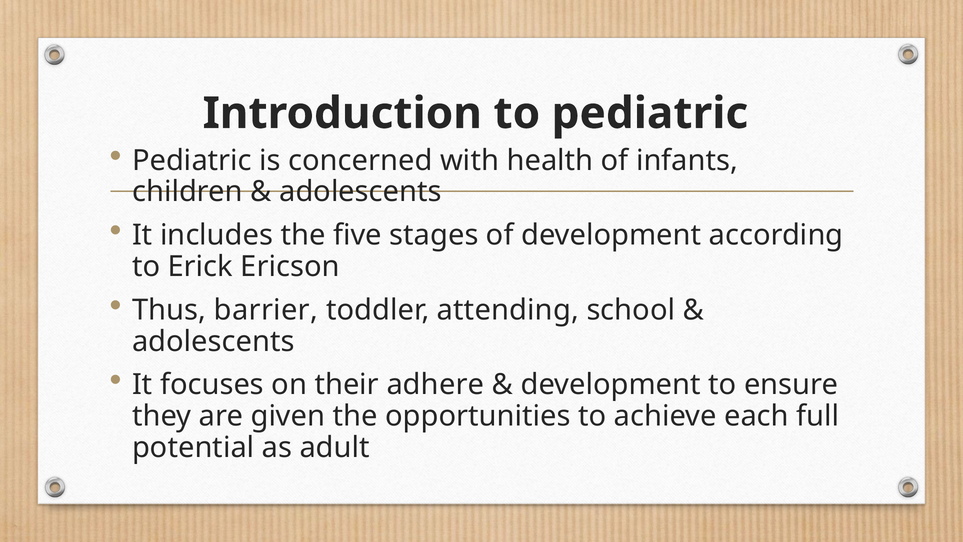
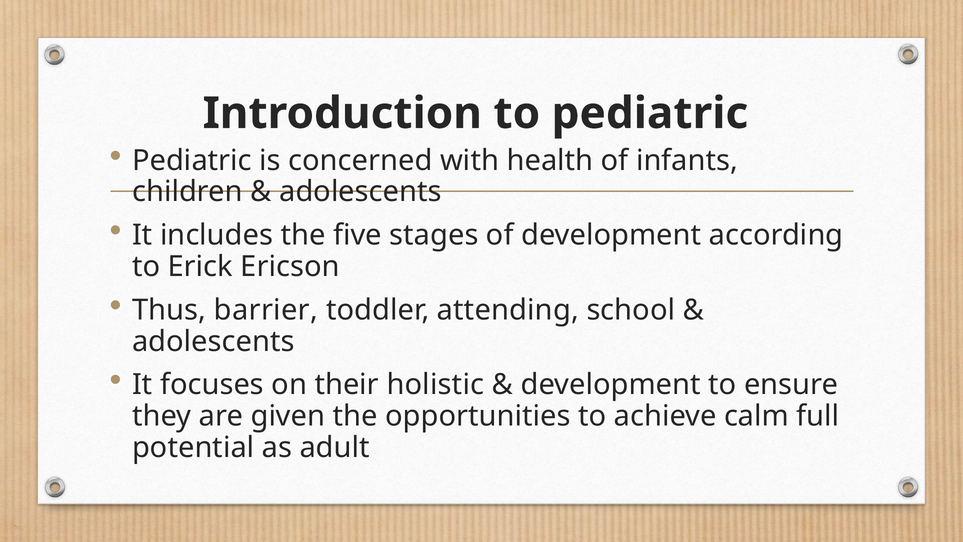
adhere: adhere -> holistic
each: each -> calm
